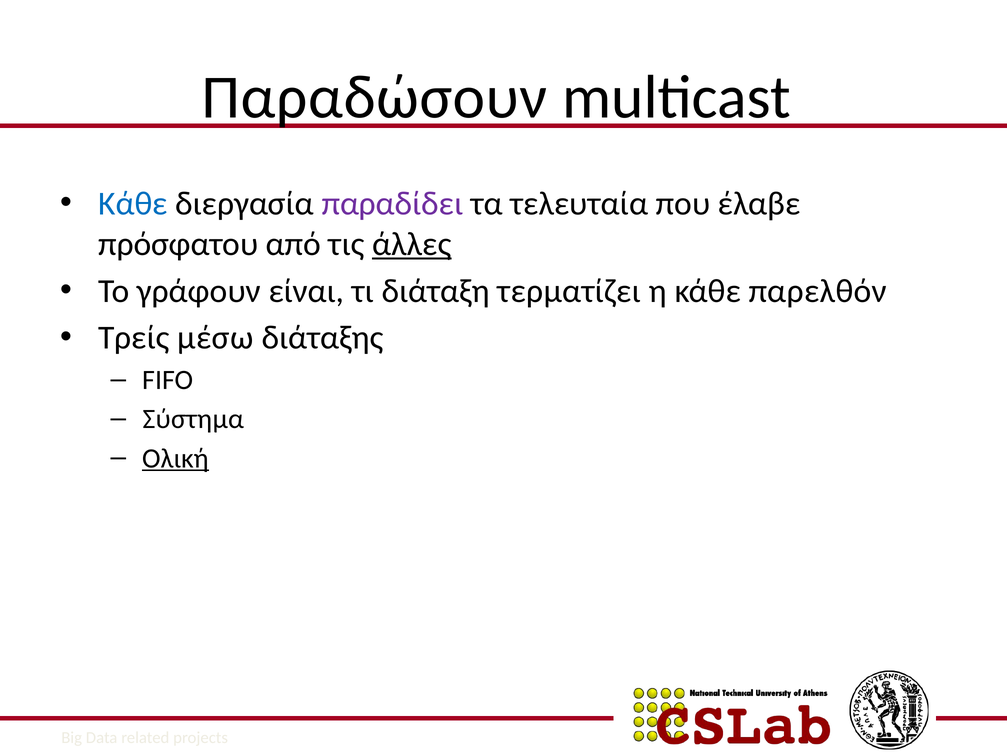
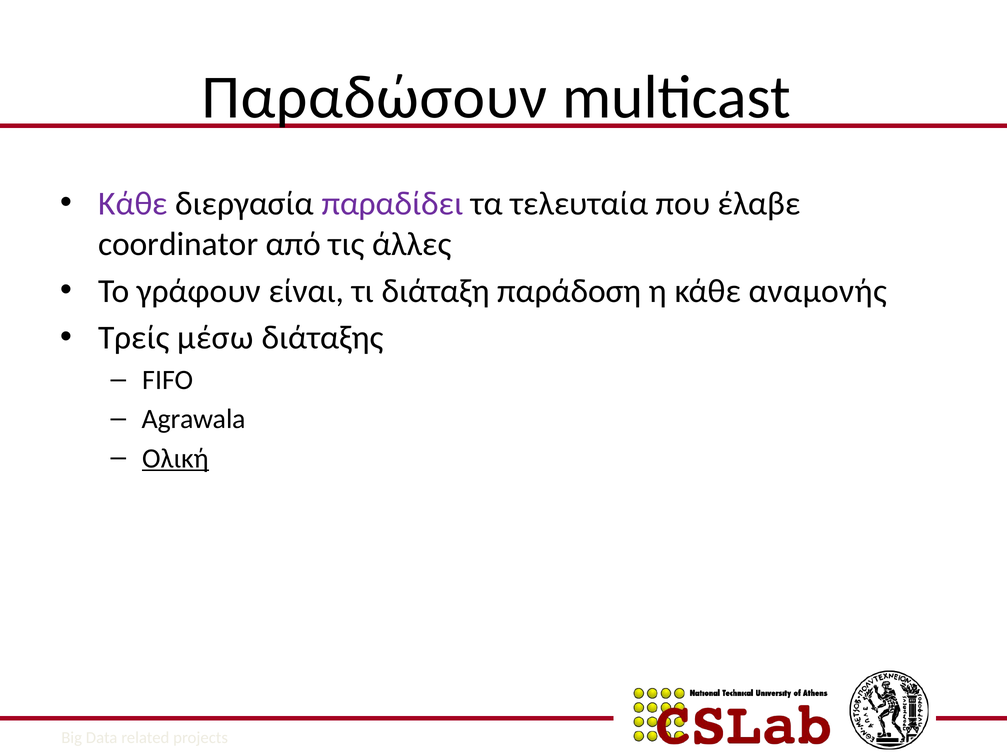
Κάθε at (133, 204) colour: blue -> purple
πρόσφατου: πρόσφατου -> coordinator
άλλες underline: present -> none
τερματίζει: τερματίζει -> παράδοση
παρελθόν: παρελθόν -> αναμονής
Σύστημα: Σύστημα -> Agrawala
